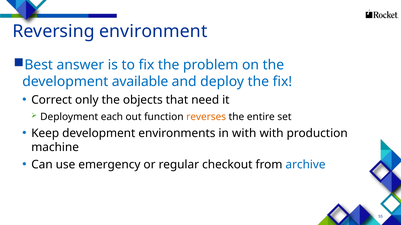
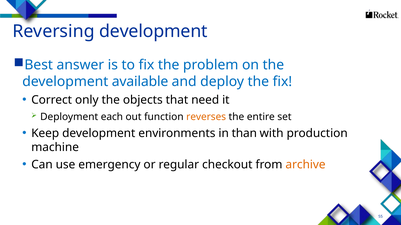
Reversing environment: environment -> development
in with: with -> than
archive colour: blue -> orange
